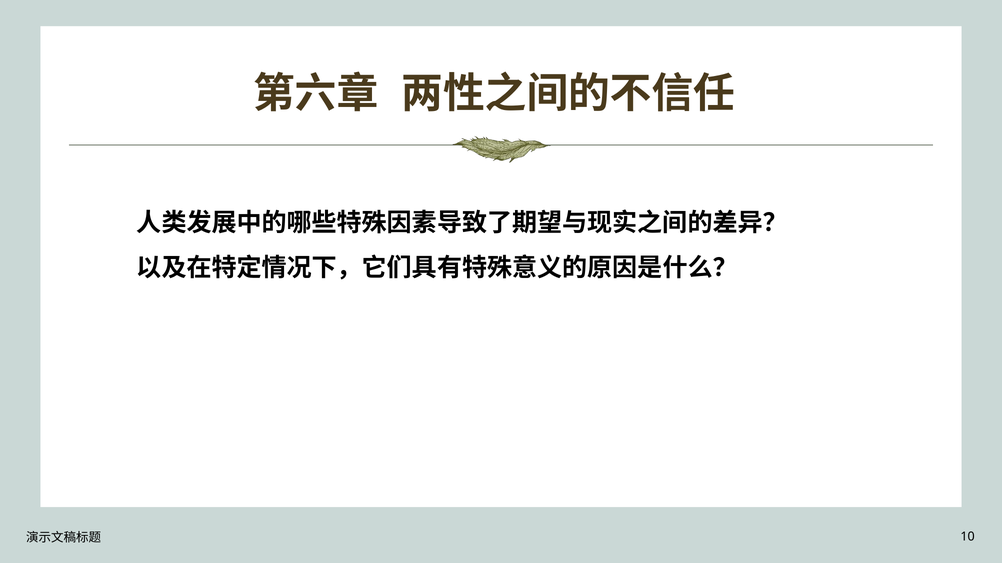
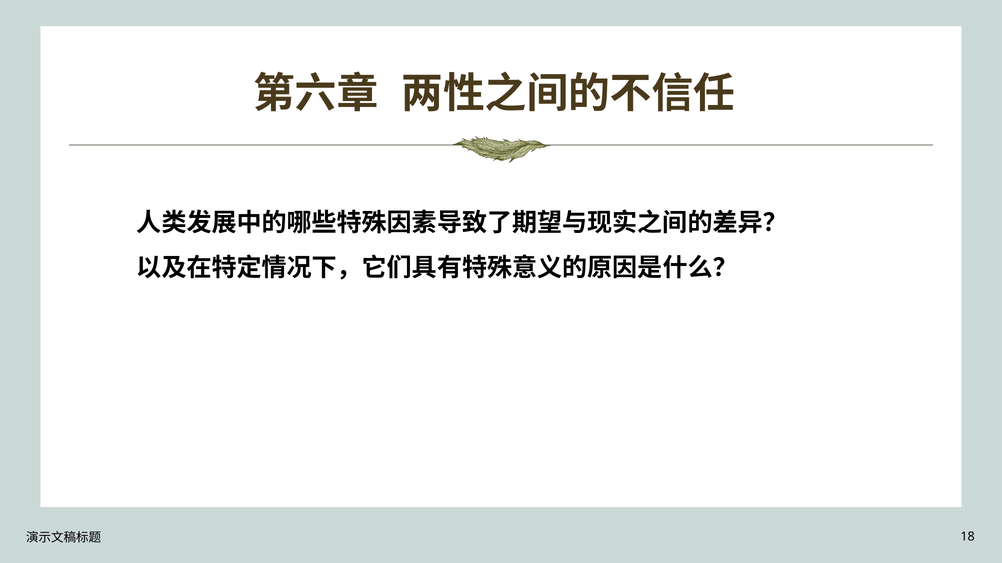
10: 10 -> 18
